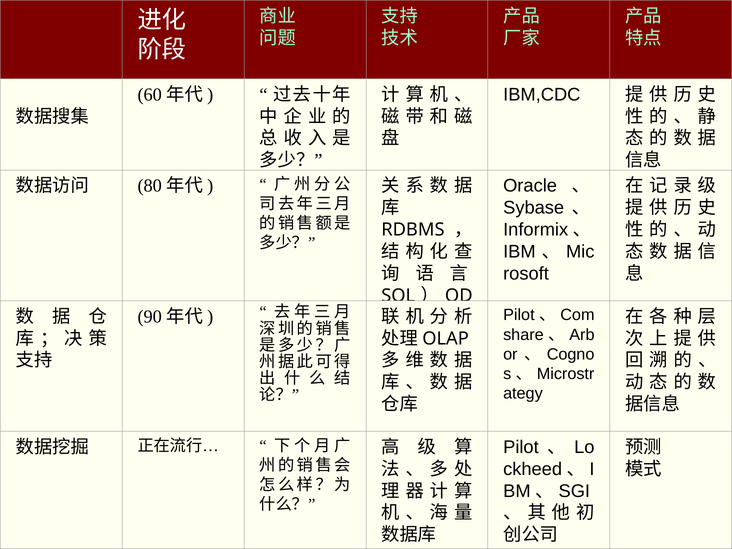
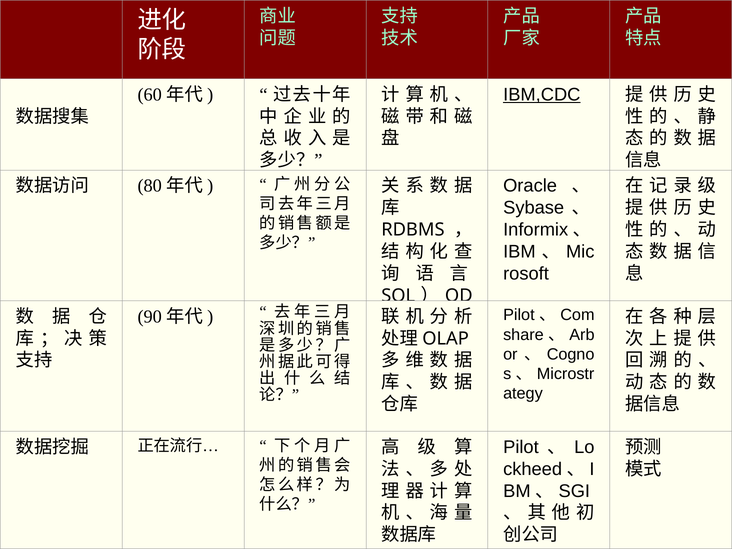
IBM,CDC underline: none -> present
